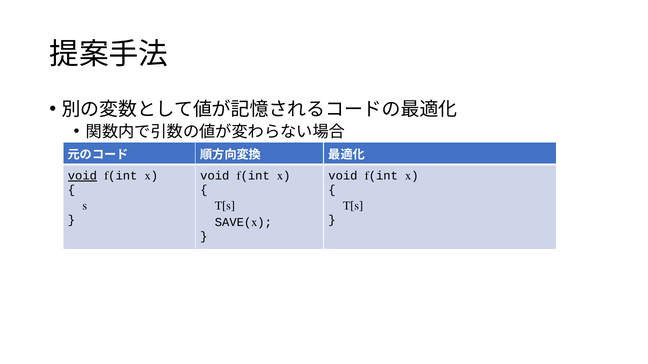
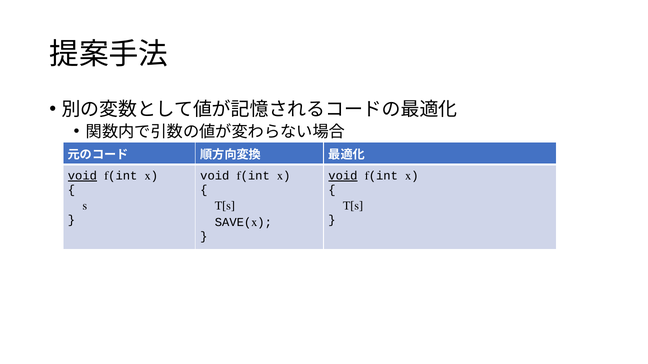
void at (343, 176) underline: none -> present
